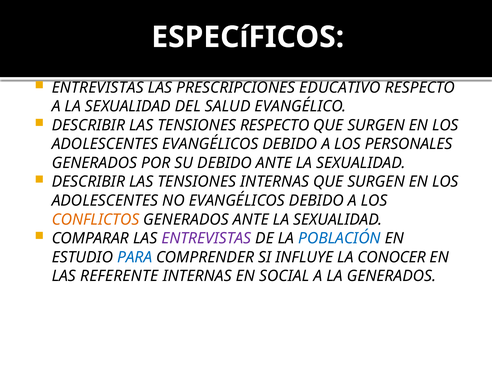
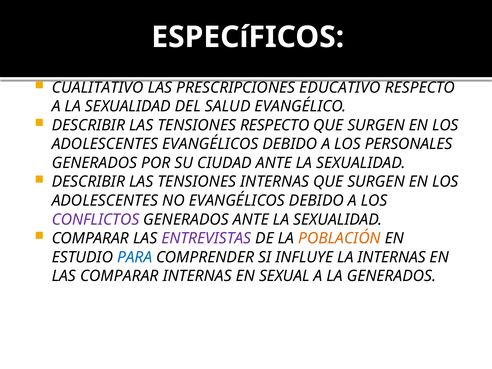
ENTREVISTAS at (98, 88): ENTREVISTAS -> CUALITATIVO
SU DEBIDO: DEBIDO -> CIUDAD
CONFLICTOS colour: orange -> purple
POBLACIÓN colour: blue -> orange
LA CONOCER: CONOCER -> INTERNAS
LAS REFERENTE: REFERENTE -> COMPARAR
SOCIAL: SOCIAL -> SEXUAL
